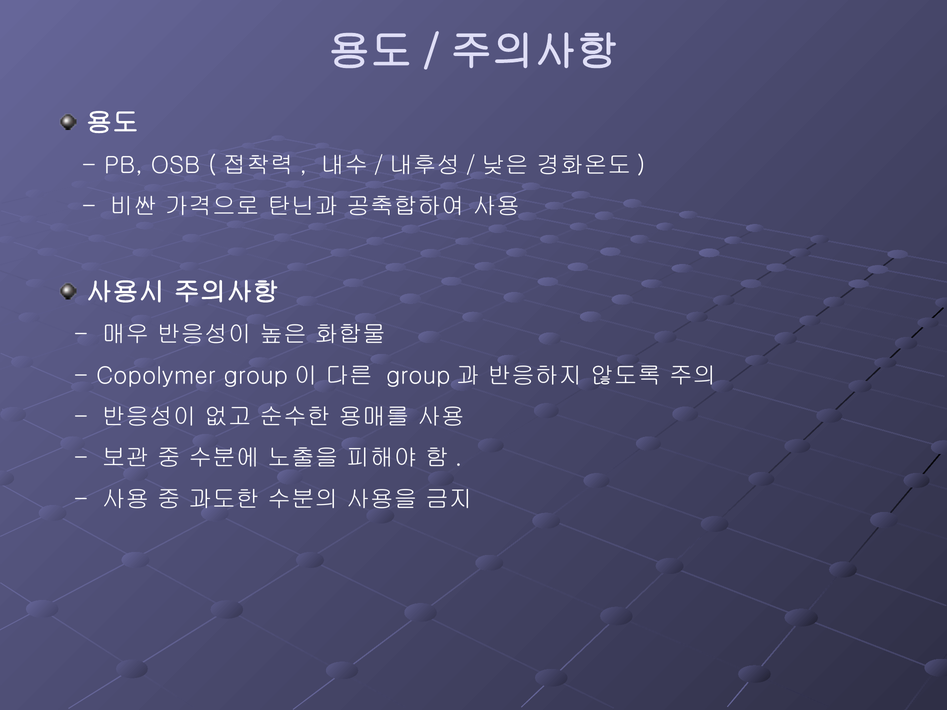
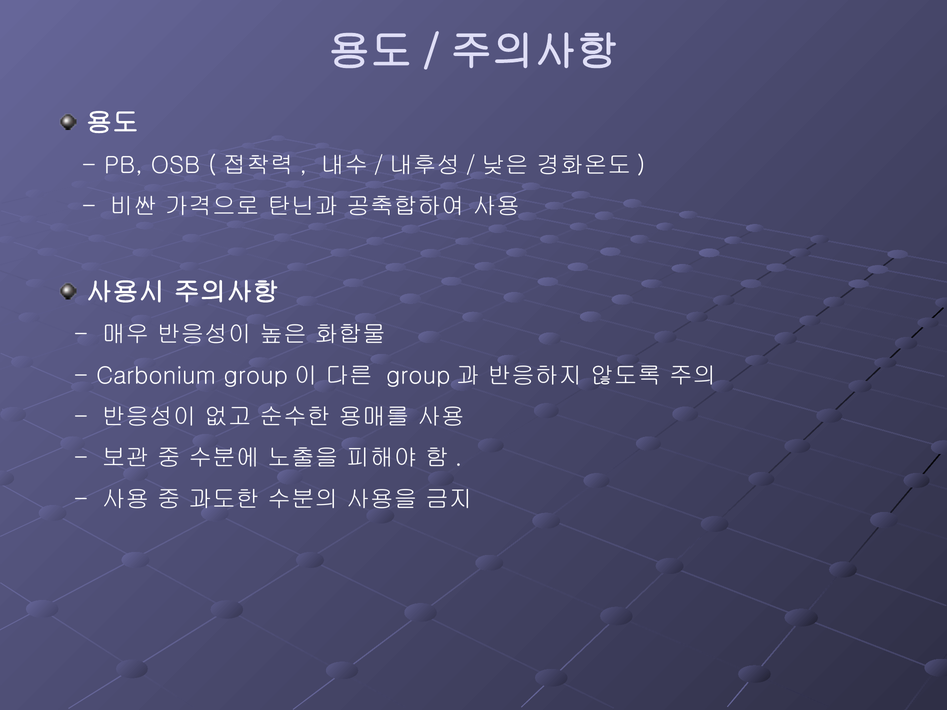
Copolymer: Copolymer -> Carbonium
